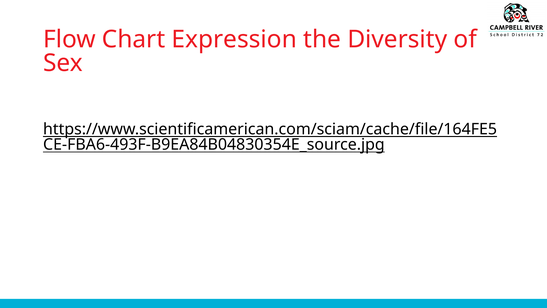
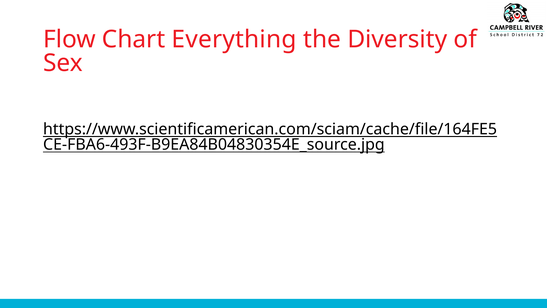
Expression: Expression -> Everything
